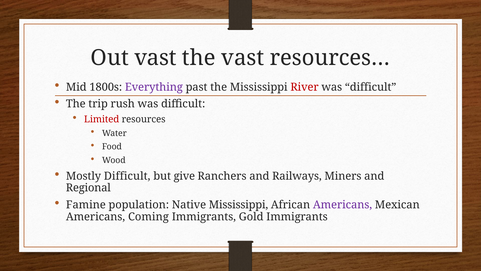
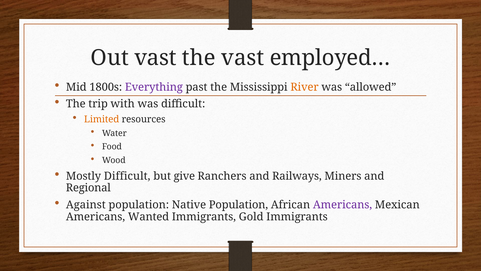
resources…: resources… -> employed…
River colour: red -> orange
difficult at (371, 87): difficult -> allowed
rush: rush -> with
Limited colour: red -> orange
Famine: Famine -> Against
Native Mississippi: Mississippi -> Population
Coming: Coming -> Wanted
